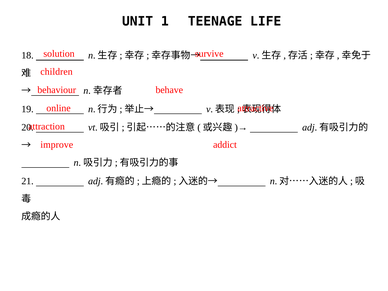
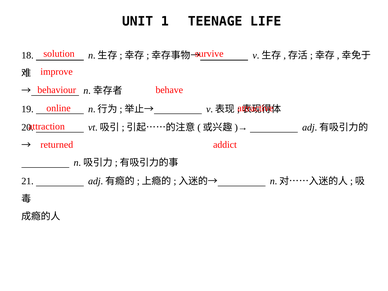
children: children -> improve
improve: improve -> returned
